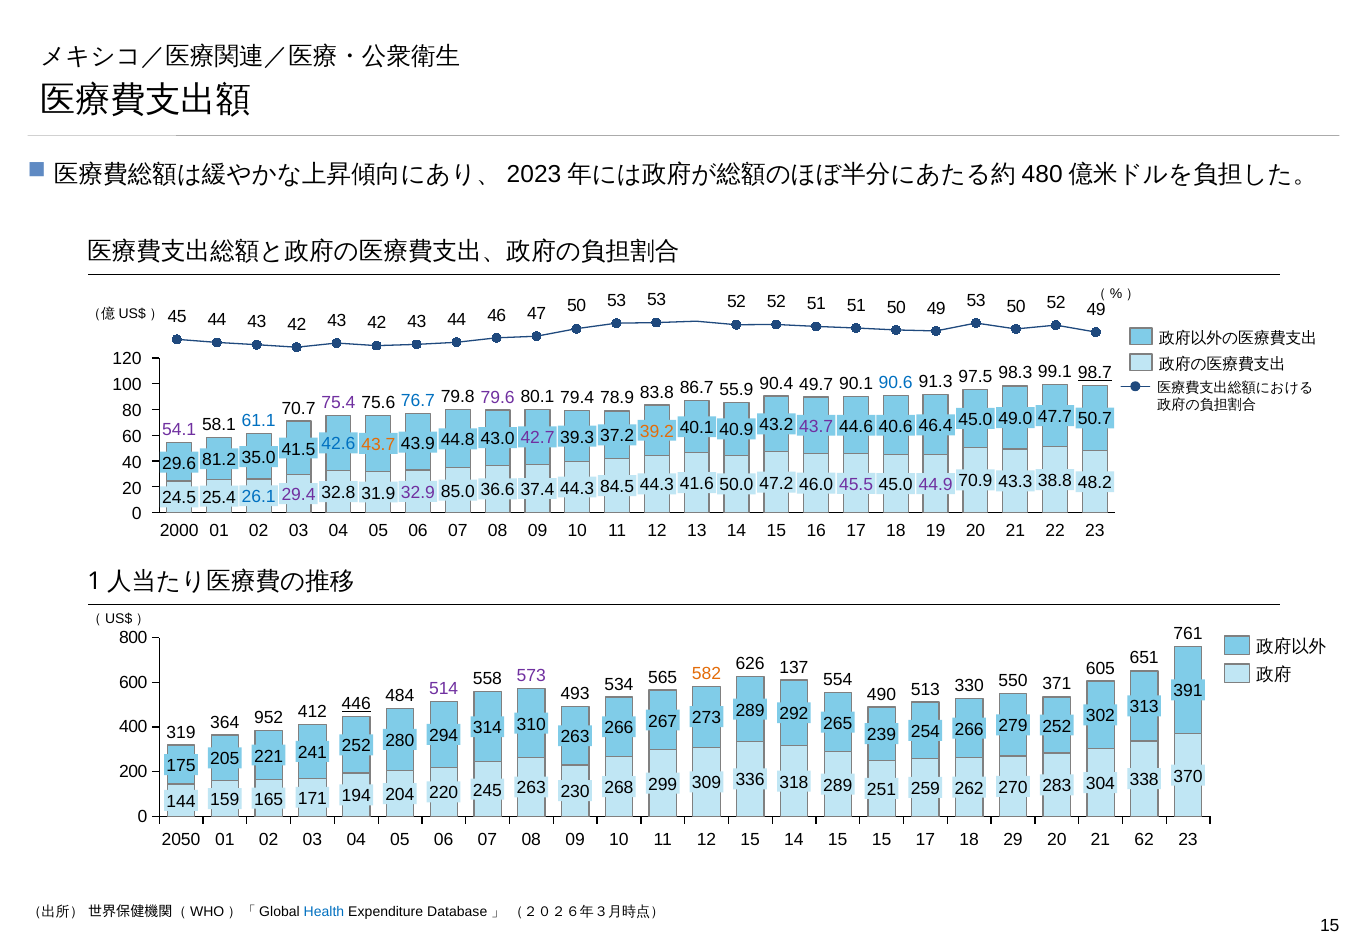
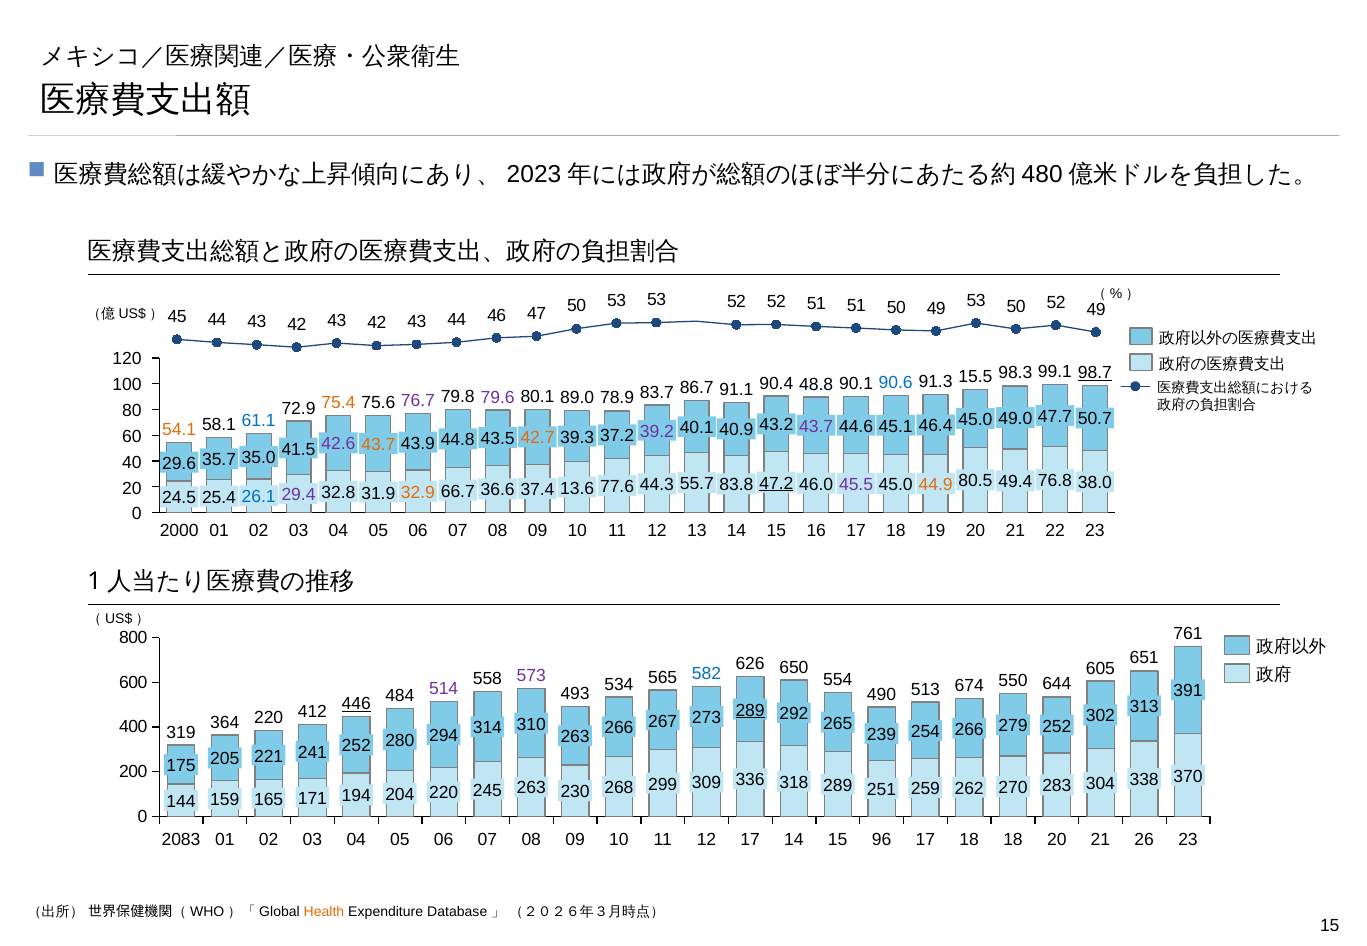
97.5: 97.5 -> 15.5
49.7: 49.7 -> 48.8
75.4 colour: purple -> orange
76.7 colour: blue -> purple
79.4: 79.4 -> 89.0
83.8: 83.8 -> 83.7
55.9: 55.9 -> 91.1
70.7: 70.7 -> 72.9
40.6: 40.6 -> 45.1
54.1 colour: purple -> orange
39.2 colour: orange -> purple
42.7 colour: purple -> orange
43.0: 43.0 -> 43.5
42.6 colour: blue -> purple
81.2: 81.2 -> 35.7
38.8: 38.8 -> 76.8
70.9: 70.9 -> 80.5
43.3: 43.3 -> 49.4
48.2: 48.2 -> 38.0
47.2 underline: none -> present
41.6: 41.6 -> 55.7
44.9 colour: purple -> orange
50.0: 50.0 -> 83.8
84.5: 84.5 -> 77.6
44.3 at (577, 488): 44.3 -> 13.6
85.0: 85.0 -> 66.7
32.9 colour: purple -> orange
137: 137 -> 650
582 colour: orange -> blue
330: 330 -> 674
371: 371 -> 644
289 at (750, 711) underline: none -> present
364 952: 952 -> 220
2050: 2050 -> 2083
12 15: 15 -> 17
15 15: 15 -> 96
18 29: 29 -> 18
62: 62 -> 26
Health colour: blue -> orange
